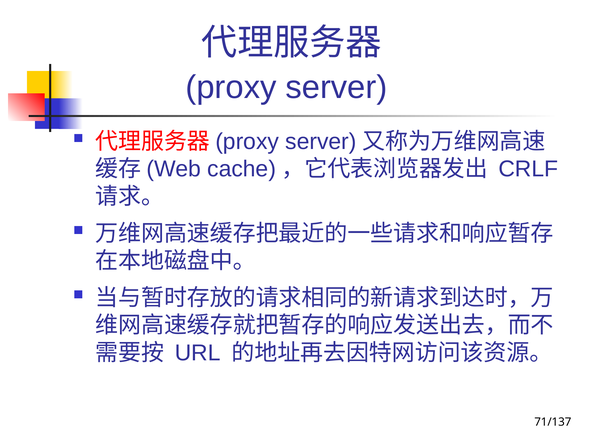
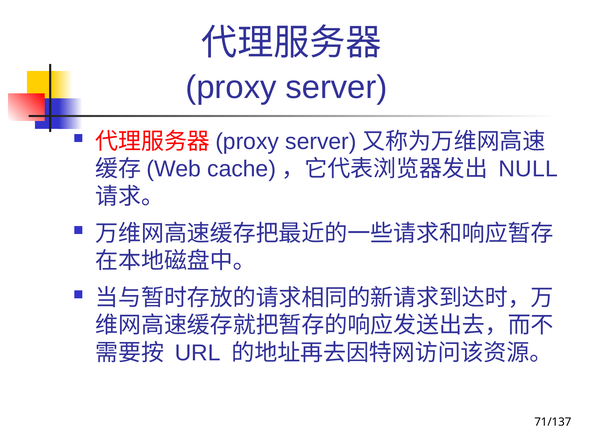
CRLF: CRLF -> NULL
